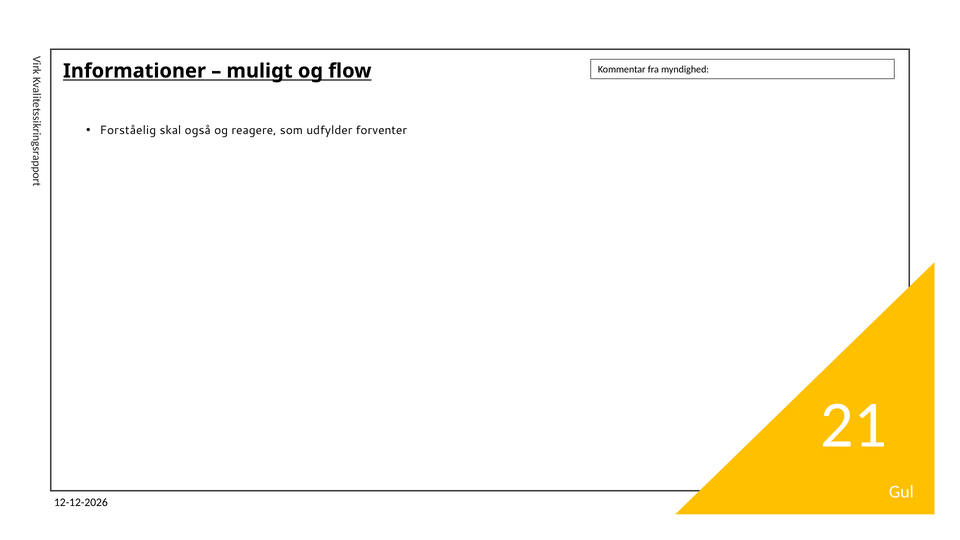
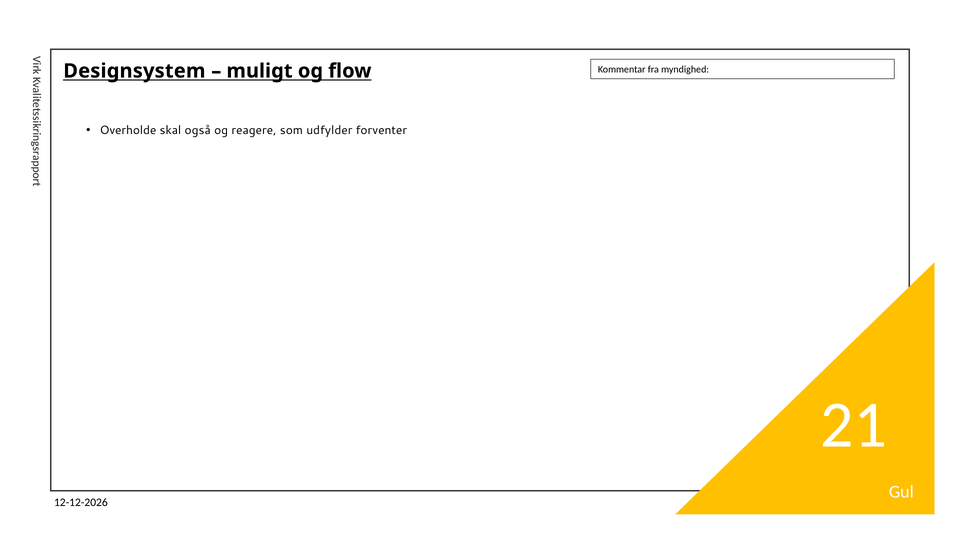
Informationer: Informationer -> Designsystem
Forståelig: Forståelig -> Overholde
